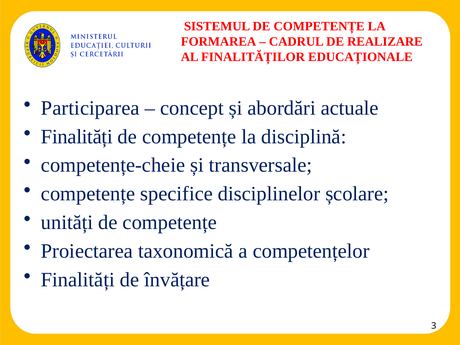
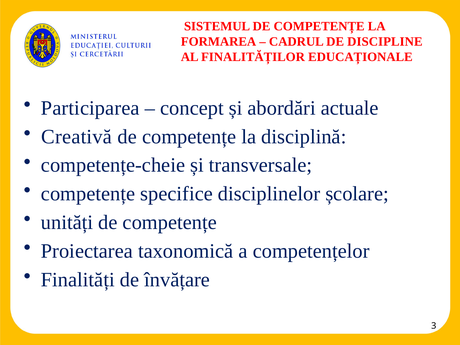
REALIZARE: REALIZARE -> DISCIPLINE
Finalități at (77, 137): Finalități -> Creativă
